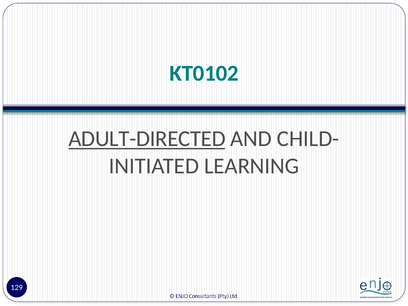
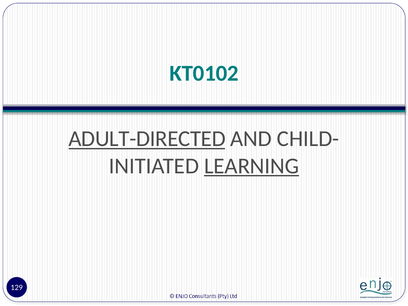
LEARNING underline: none -> present
